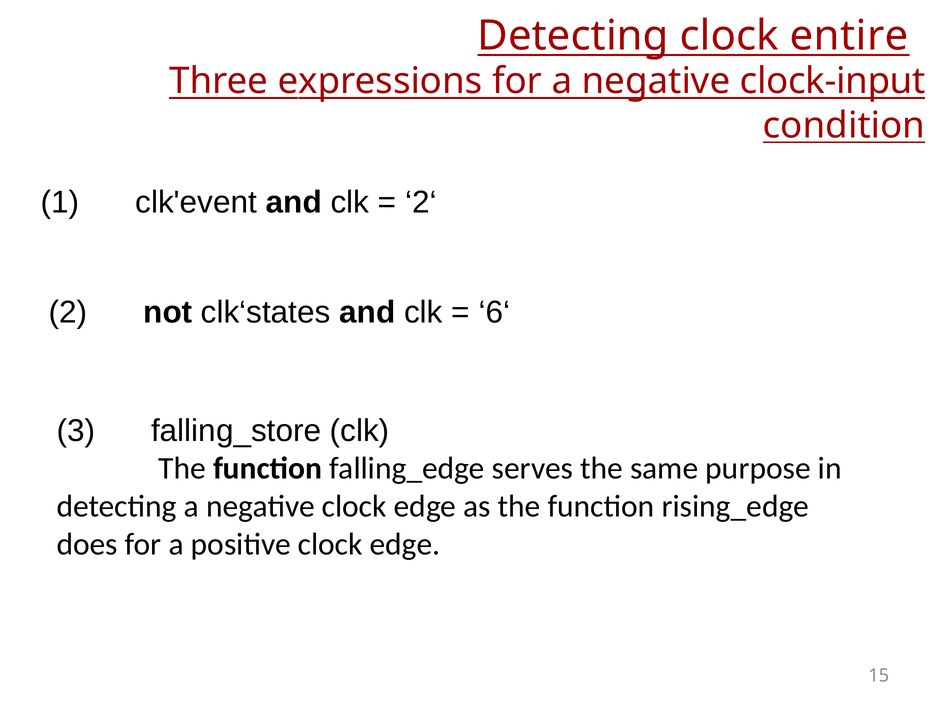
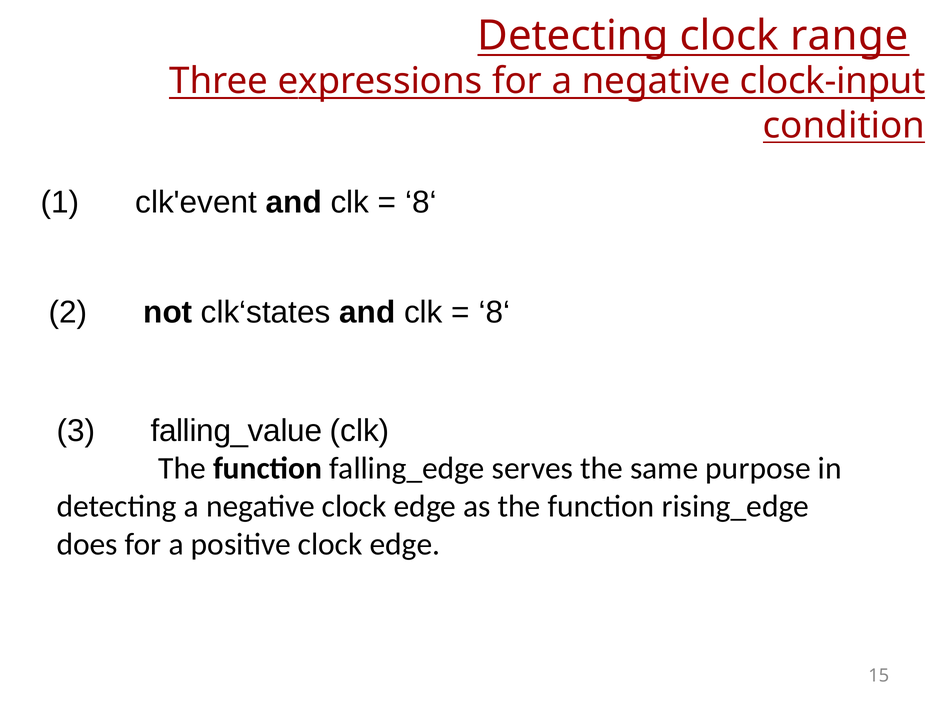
entire: entire -> range
2‘ at (421, 202): 2‘ -> 8‘
6‘ at (494, 313): 6‘ -> 8‘
falling_store: falling_store -> falling_value
